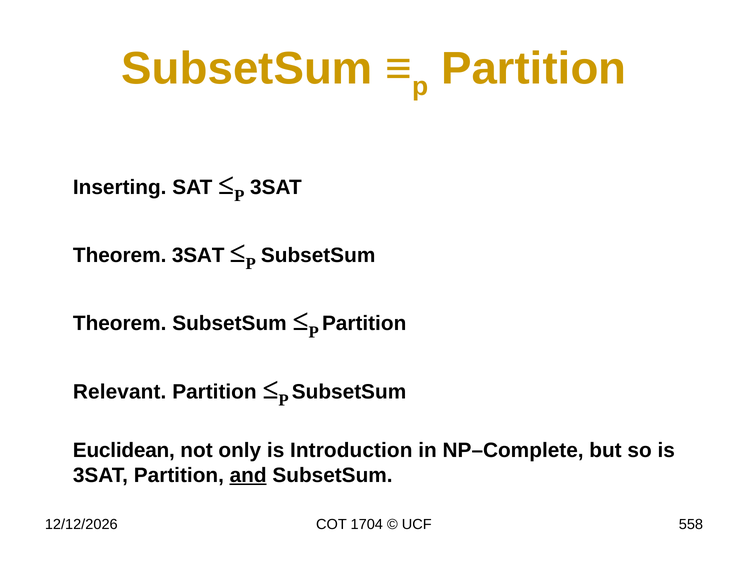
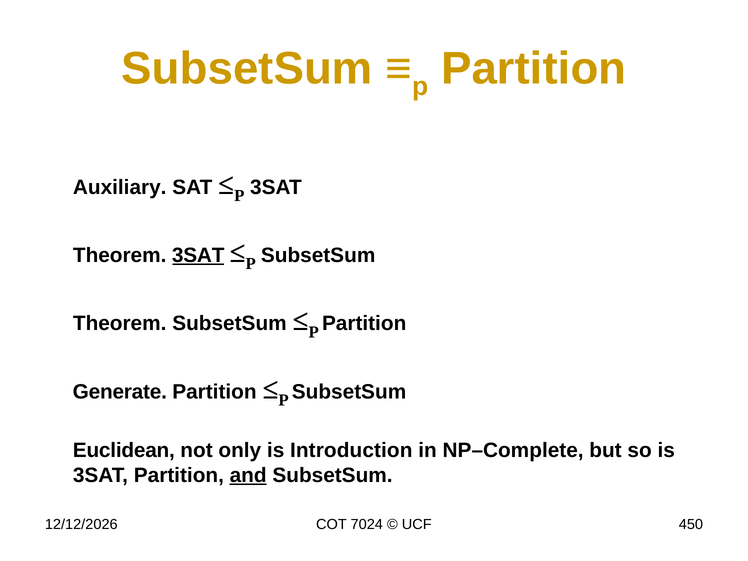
Inserting: Inserting -> Auxiliary
3SAT at (198, 255) underline: none -> present
Relevant: Relevant -> Generate
1704: 1704 -> 7024
558: 558 -> 450
